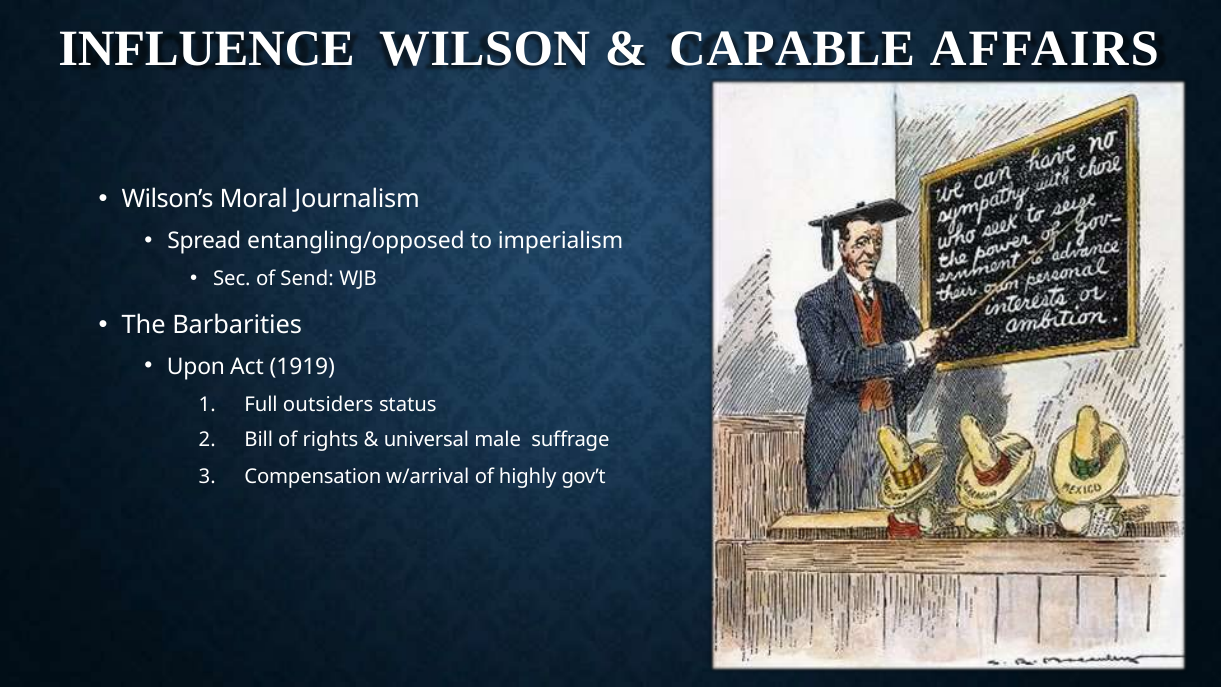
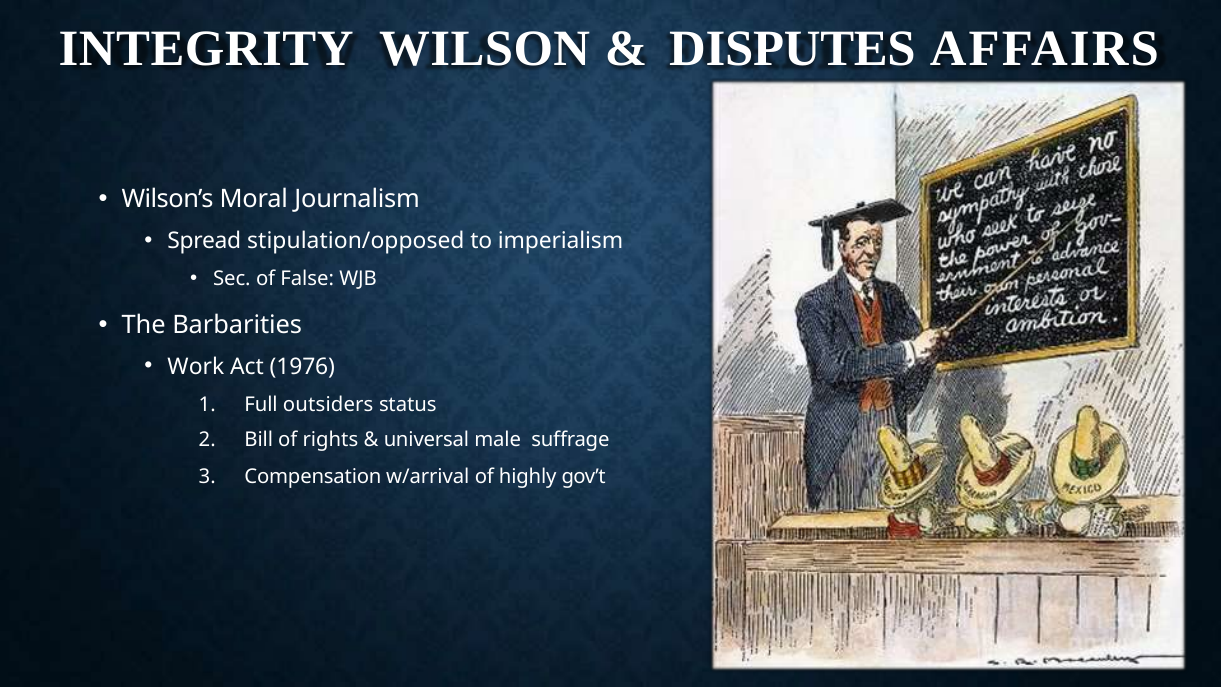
INFLUENCE: INFLUENCE -> INTEGRITY
CAPABLE: CAPABLE -> DISPUTES
entangling/opposed: entangling/opposed -> stipulation/opposed
Send: Send -> False
Upon: Upon -> Work
1919: 1919 -> 1976
